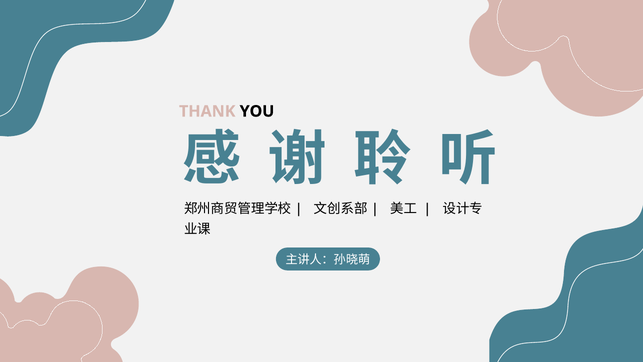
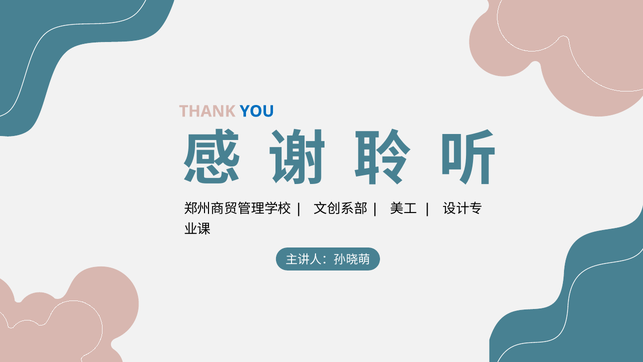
YOU colour: black -> blue
